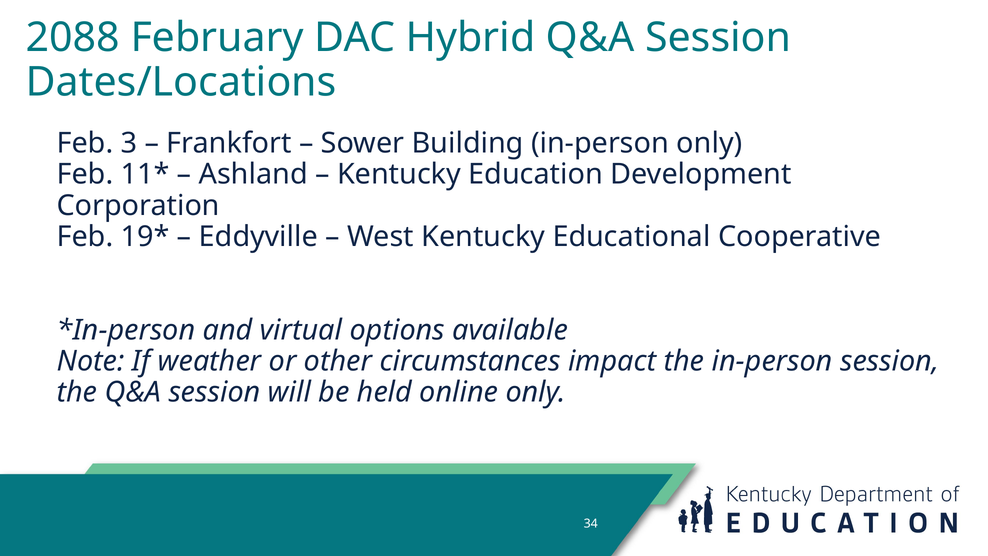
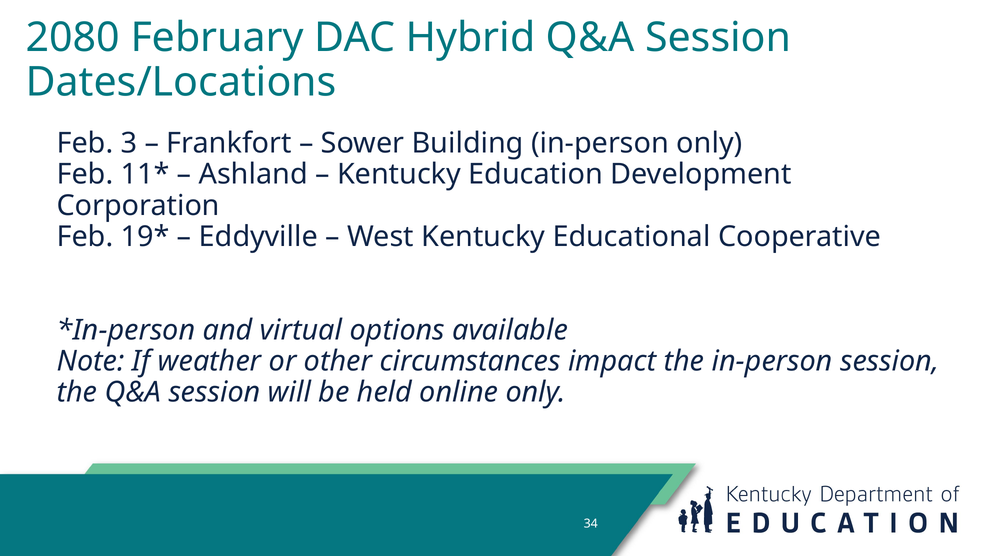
2088: 2088 -> 2080
